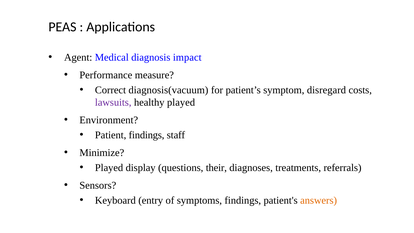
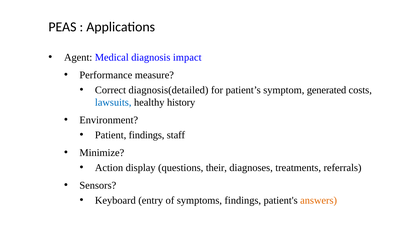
diagnosis(vacuum: diagnosis(vacuum -> diagnosis(detailed
disregard: disregard -> generated
lawsuits colour: purple -> blue
healthy played: played -> history
Played at (109, 168): Played -> Action
